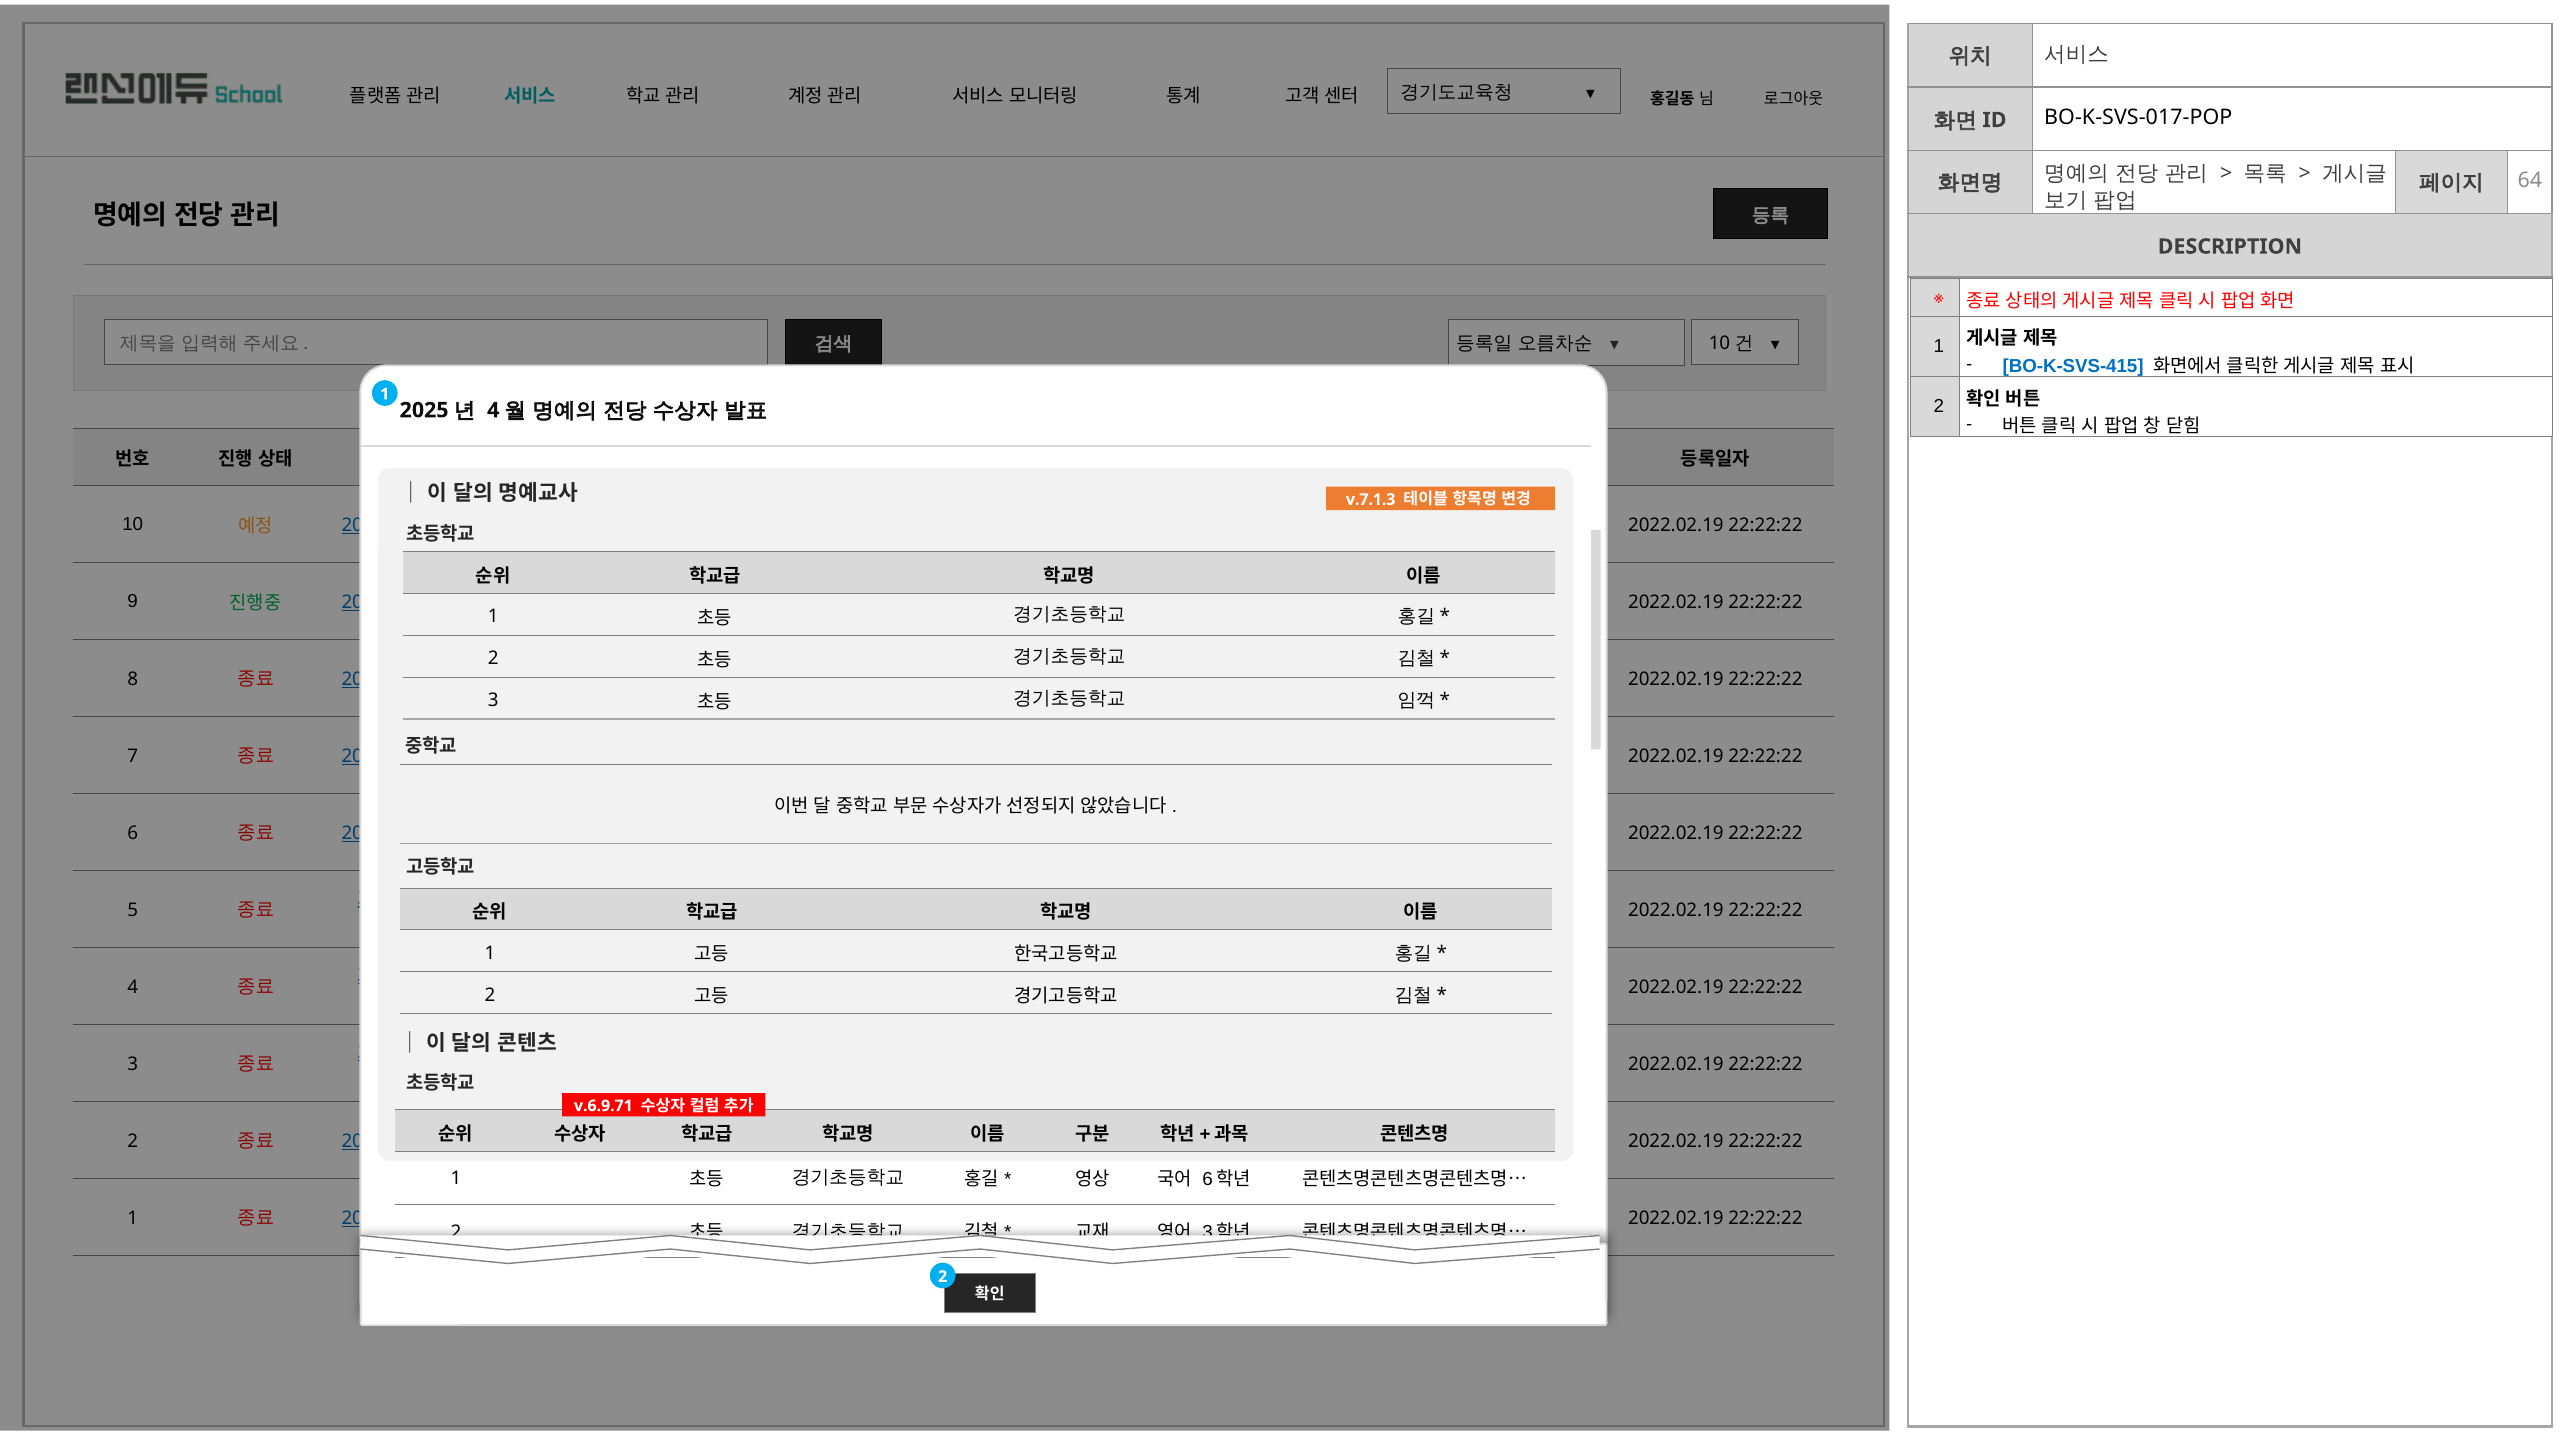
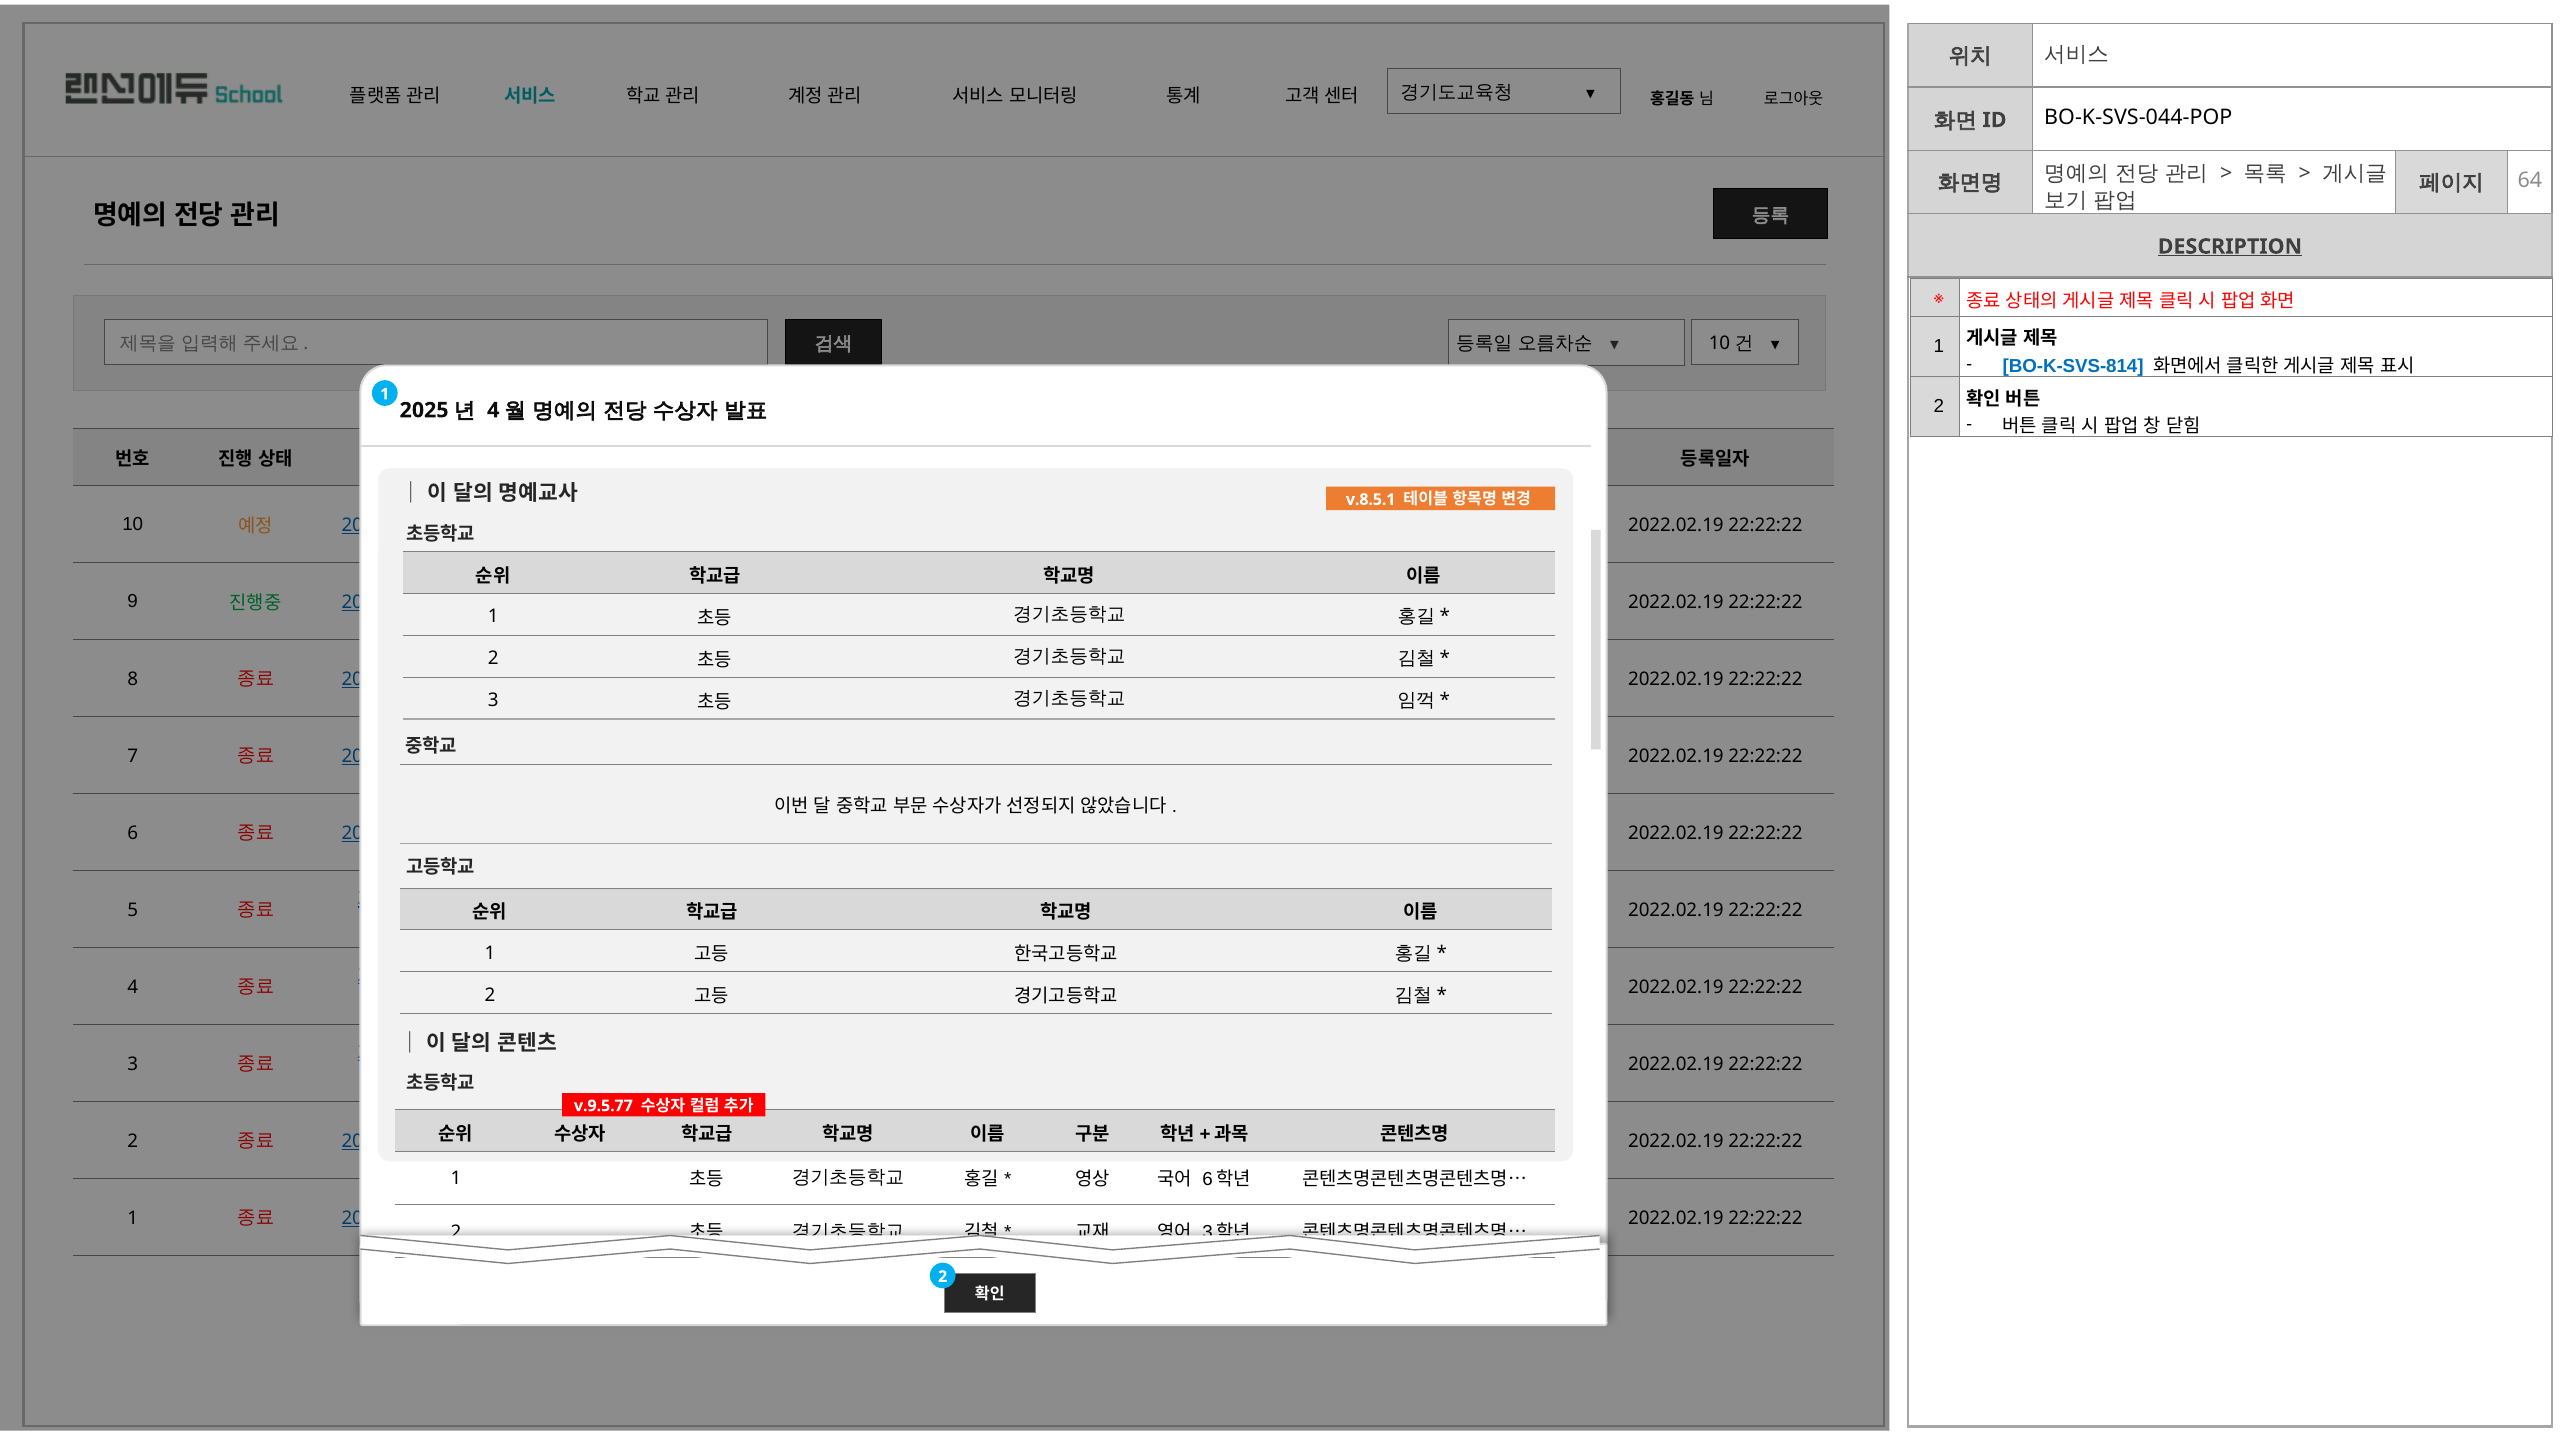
BO-K-SVS-017-POP: BO-K-SVS-017-POP -> BO-K-SVS-044-POP
DESCRIPTION at (2230, 247) underline: none -> present
BO-K-SVS-415: BO-K-SVS-415 -> BO-K-SVS-814
v.7.1.3: v.7.1.3 -> v.8.5.1
v.6.9.71: v.6.9.71 -> v.9.5.77
